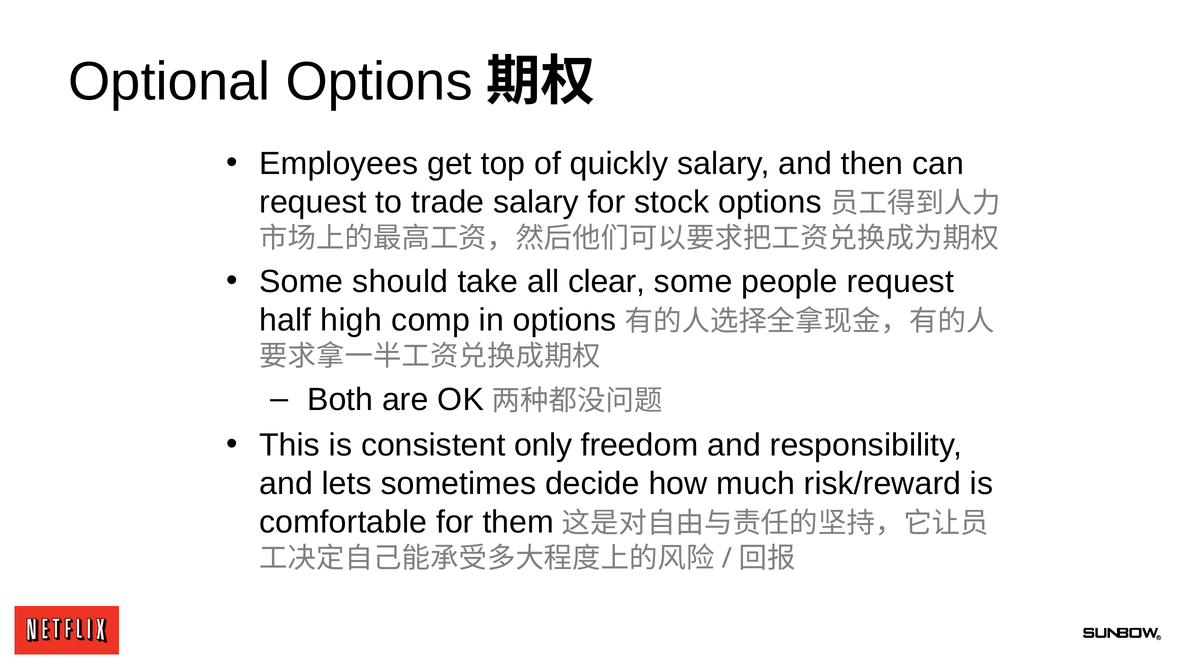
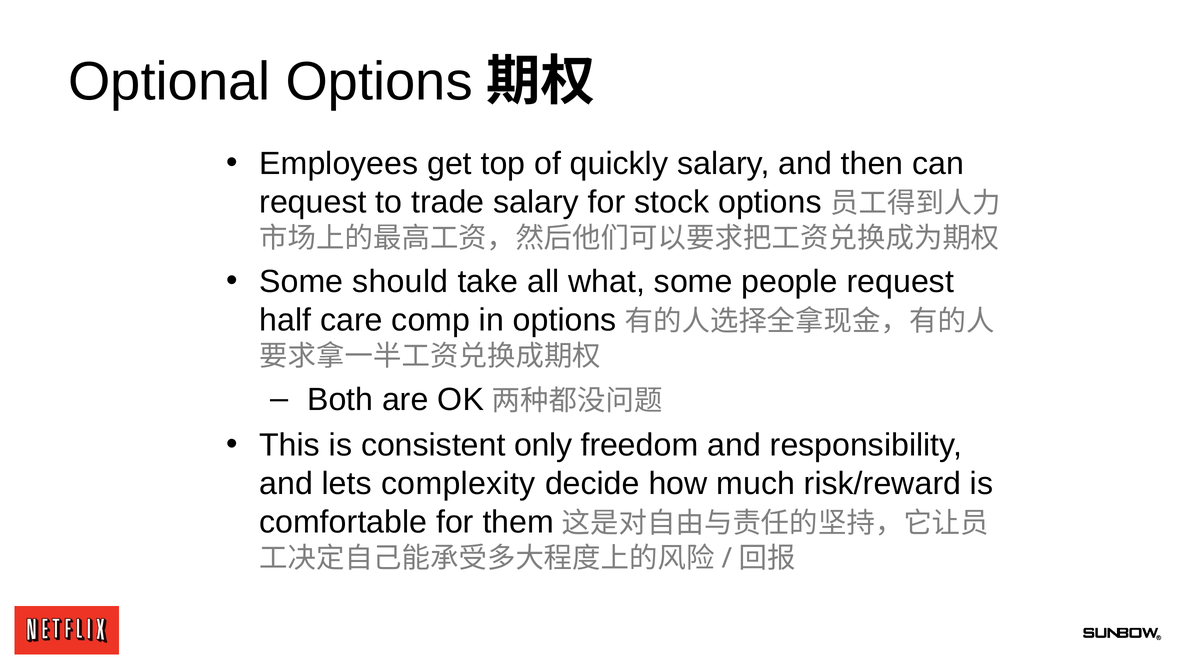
clear: clear -> what
high: high -> care
sometimes: sometimes -> complexity
